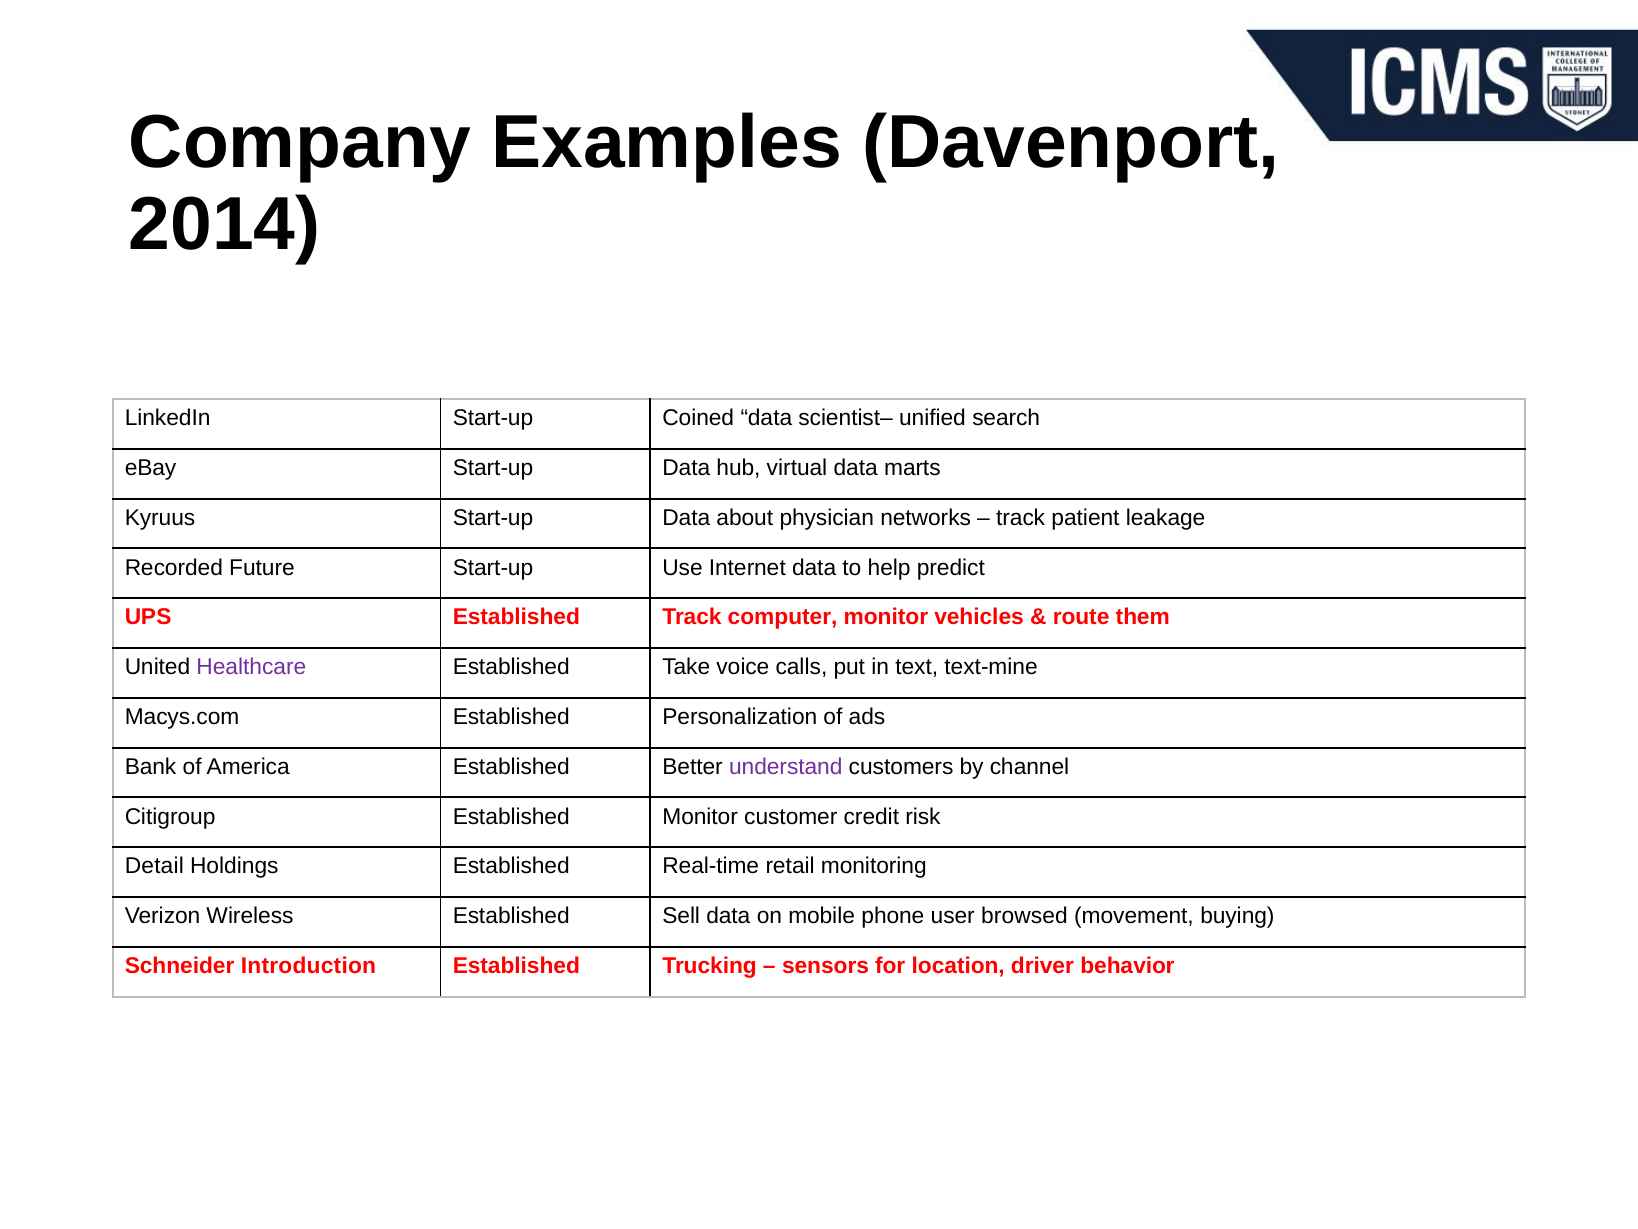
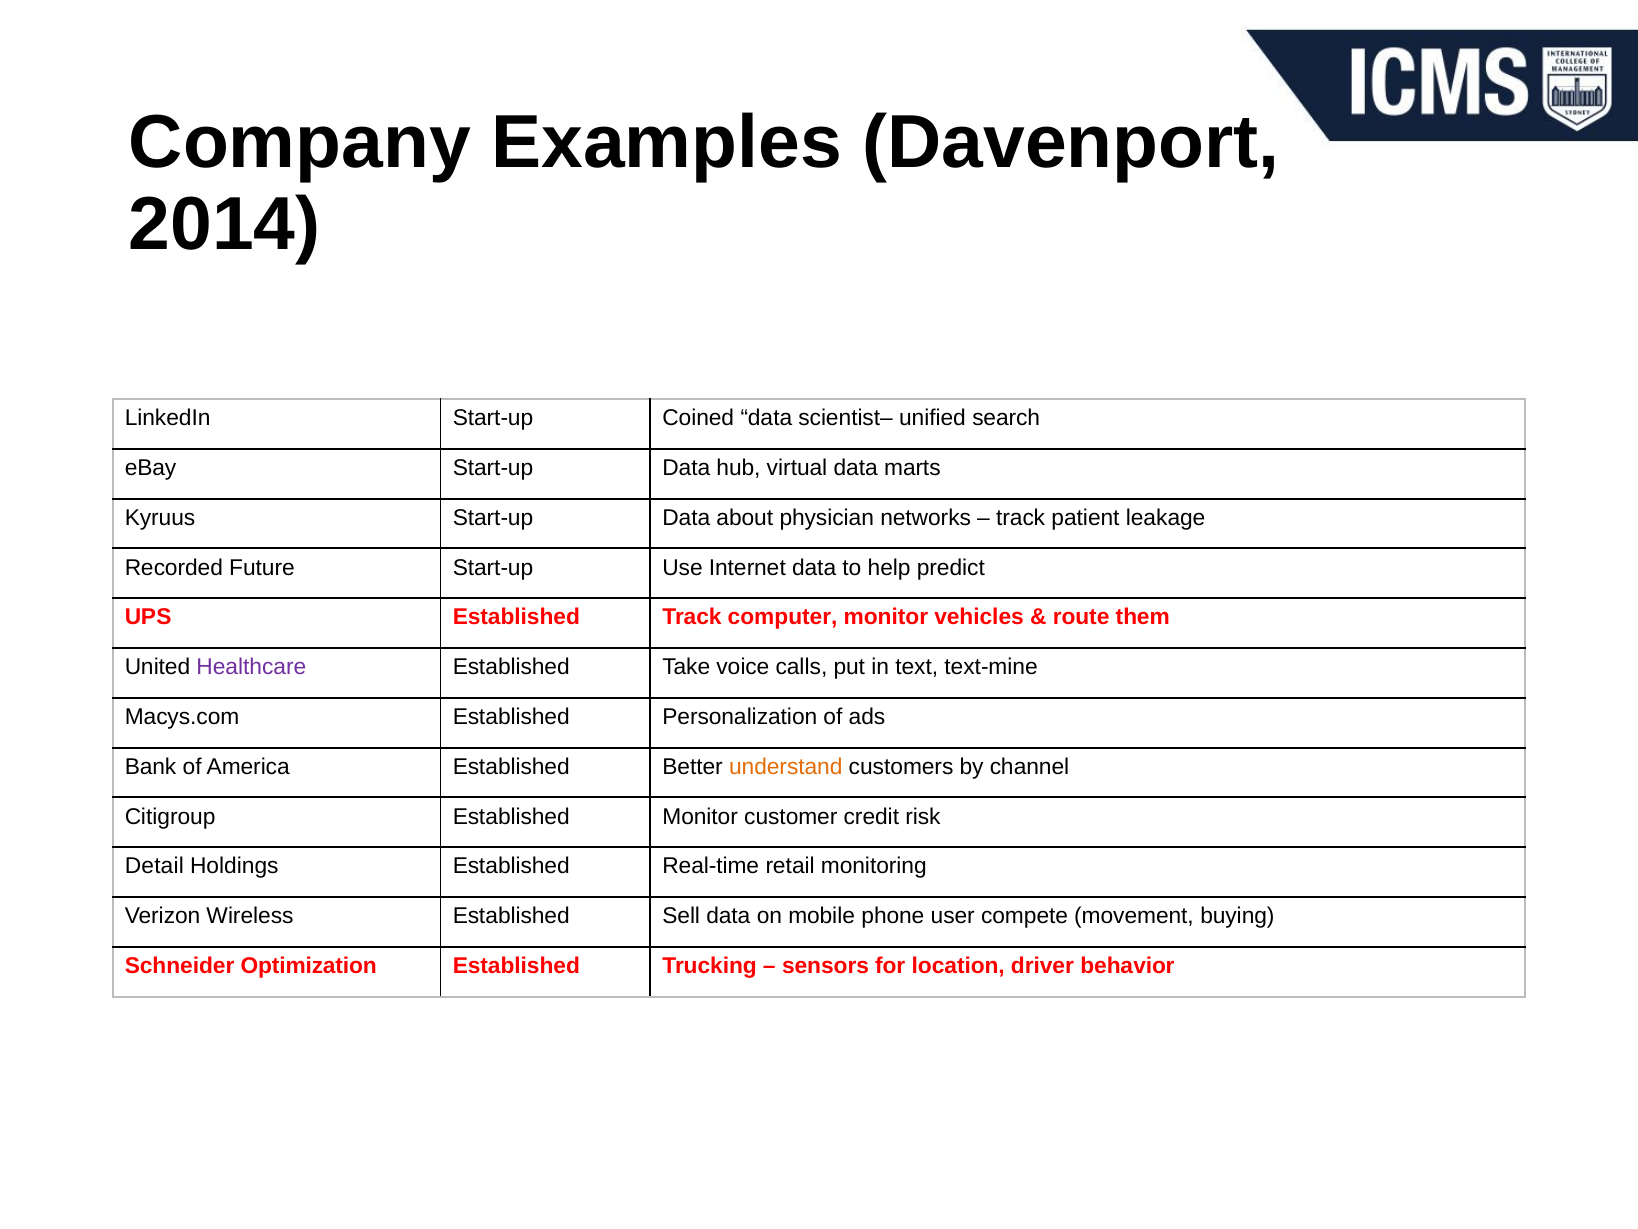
understand colour: purple -> orange
browsed: browsed -> compete
Introduction: Introduction -> Optimization
